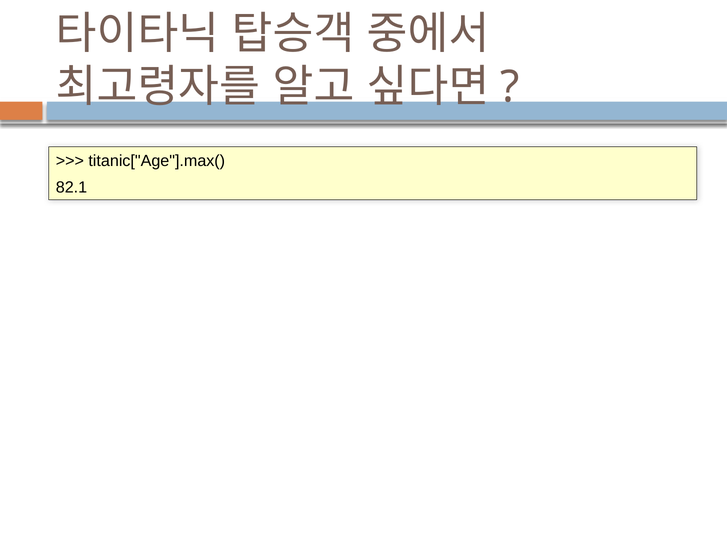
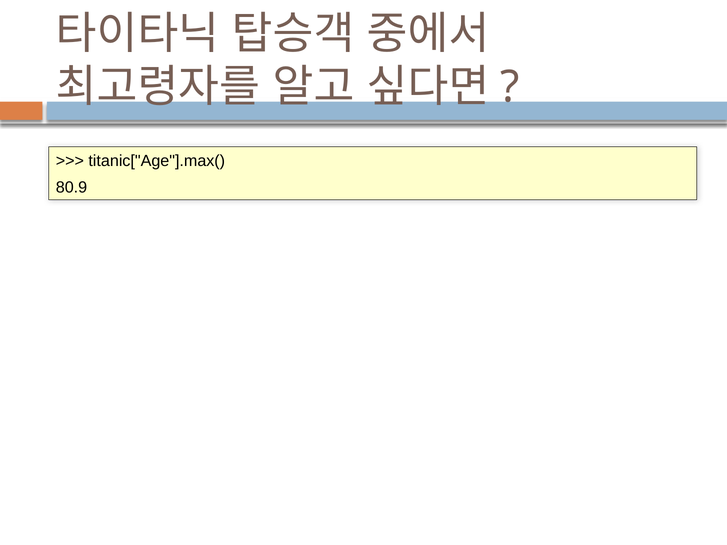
82.1: 82.1 -> 80.9
